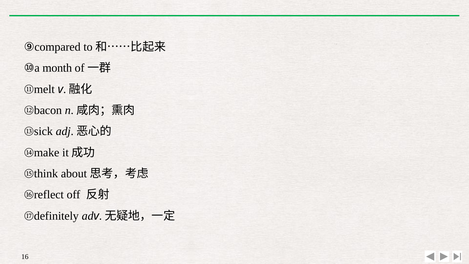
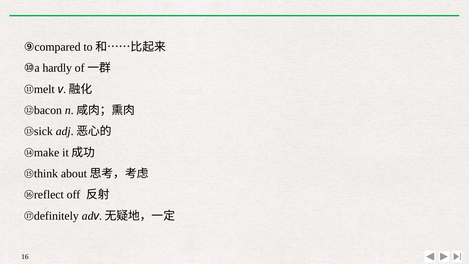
month: month -> hardly
